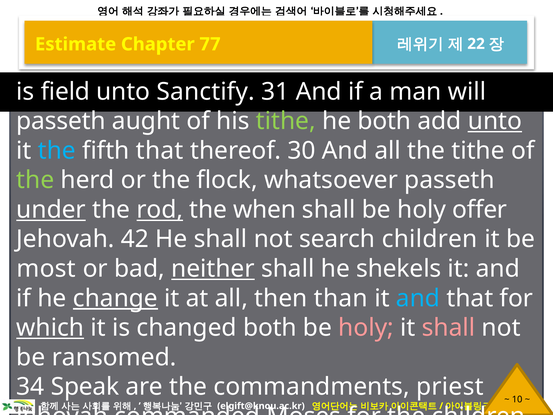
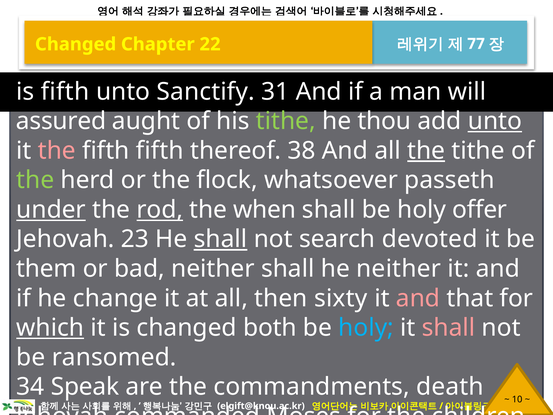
22: 22 -> 77
Estimate at (76, 44): Estimate -> Changed
77: 77 -> 22
is field: field -> fifth
passeth at (61, 121): passeth -> assured
he both: both -> thou
the at (57, 151) colour: light blue -> pink
fifth that: that -> fifth
30: 30 -> 38
the at (426, 151) underline: none -> present
42: 42 -> 23
shall at (221, 239) underline: none -> present
search children: children -> devoted
most: most -> them
neither at (213, 269) underline: present -> none
he shekels: shekels -> neither
change underline: present -> none
than: than -> sixty
and at (418, 298) colour: light blue -> pink
holy at (366, 328) colour: pink -> light blue
priest: priest -> death
